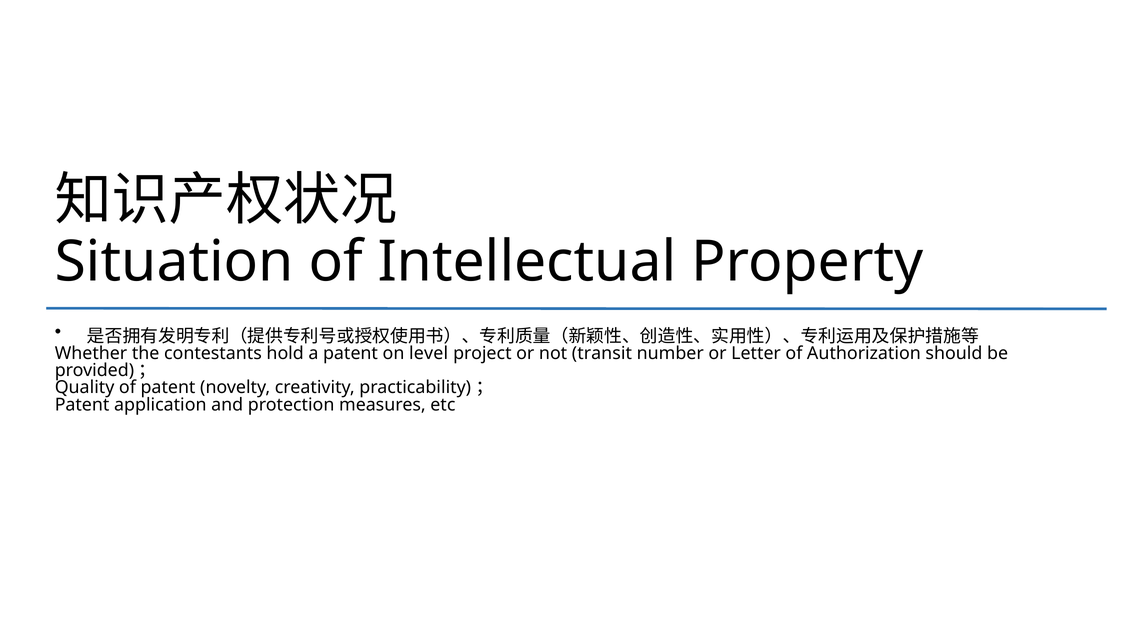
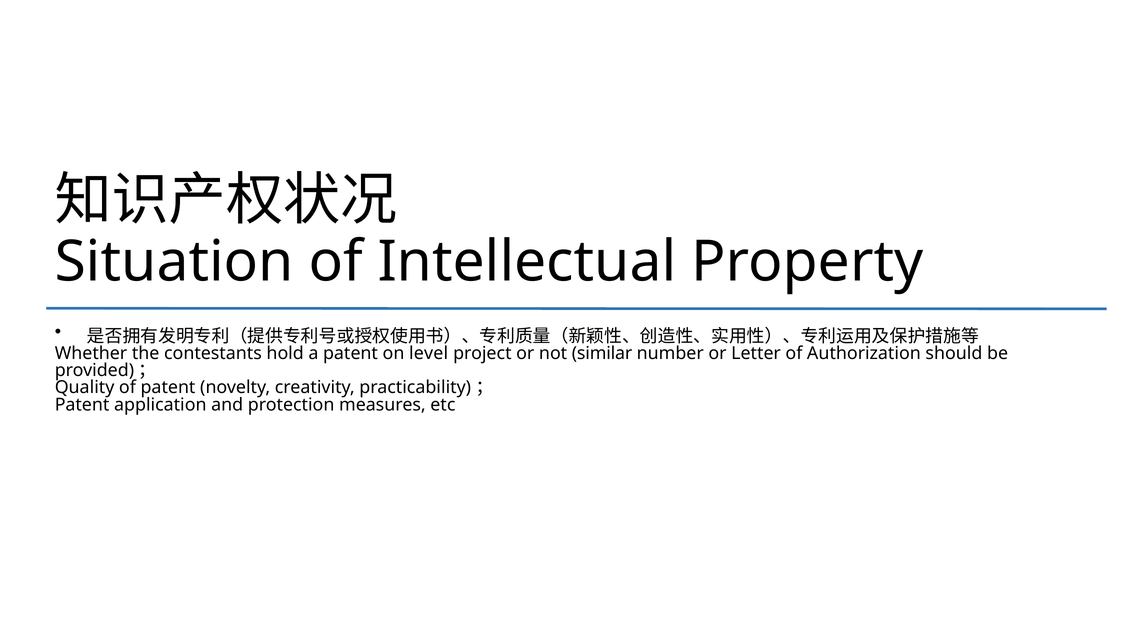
transit: transit -> similar
